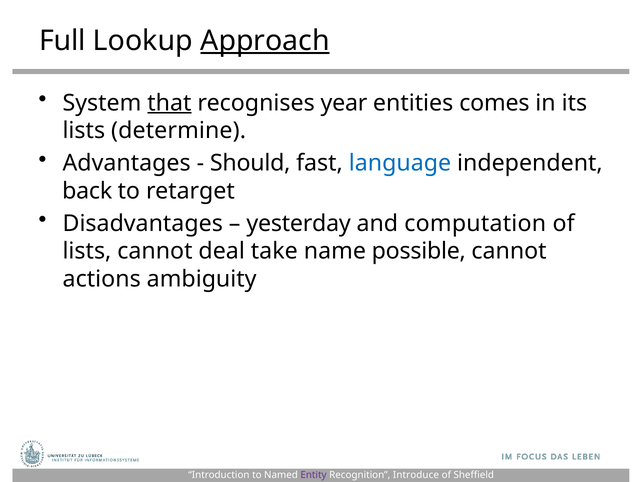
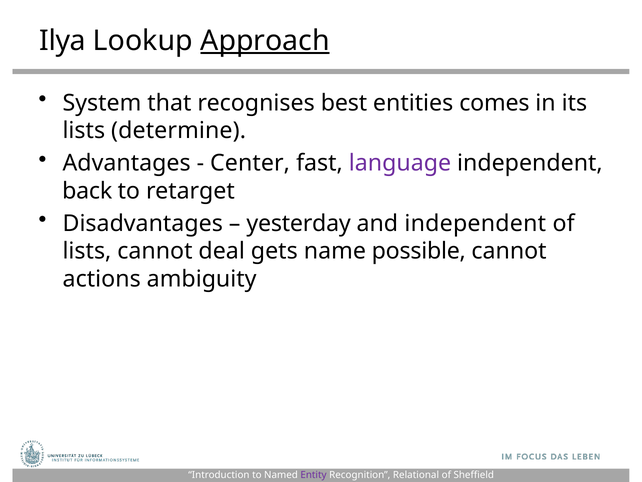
Full: Full -> Ilya
that underline: present -> none
year: year -> best
Should: Should -> Center
language colour: blue -> purple
and computation: computation -> independent
take: take -> gets
Introduce: Introduce -> Relational
